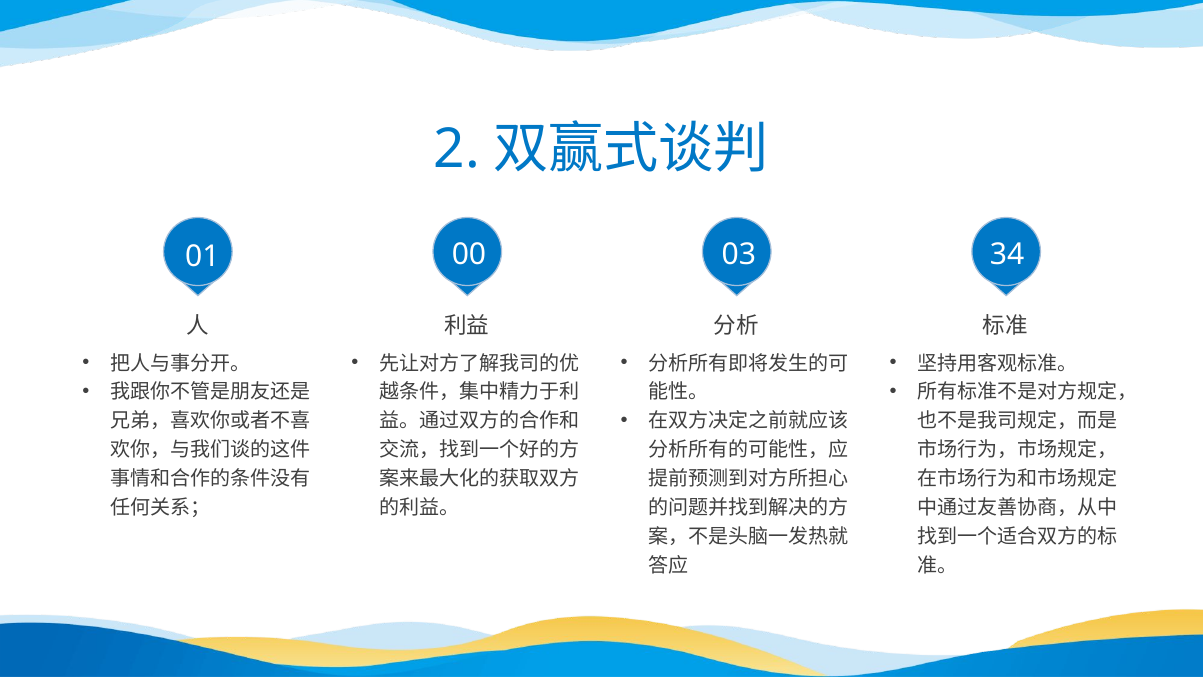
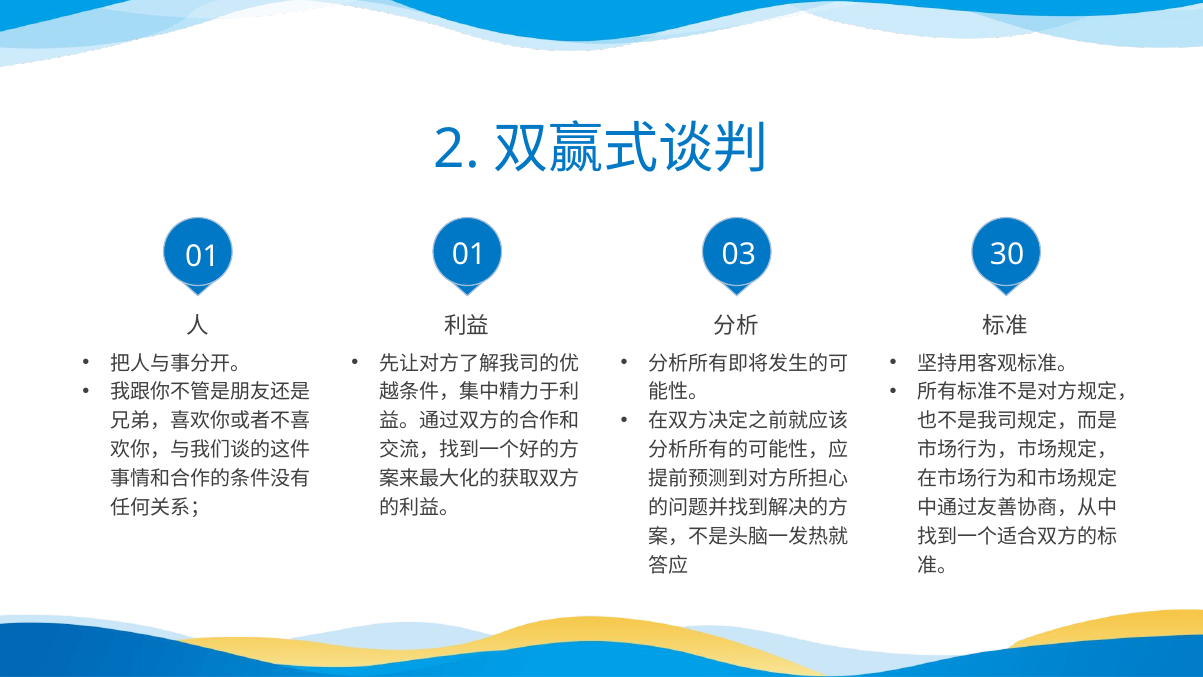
01 00: 00 -> 01
34: 34 -> 30
